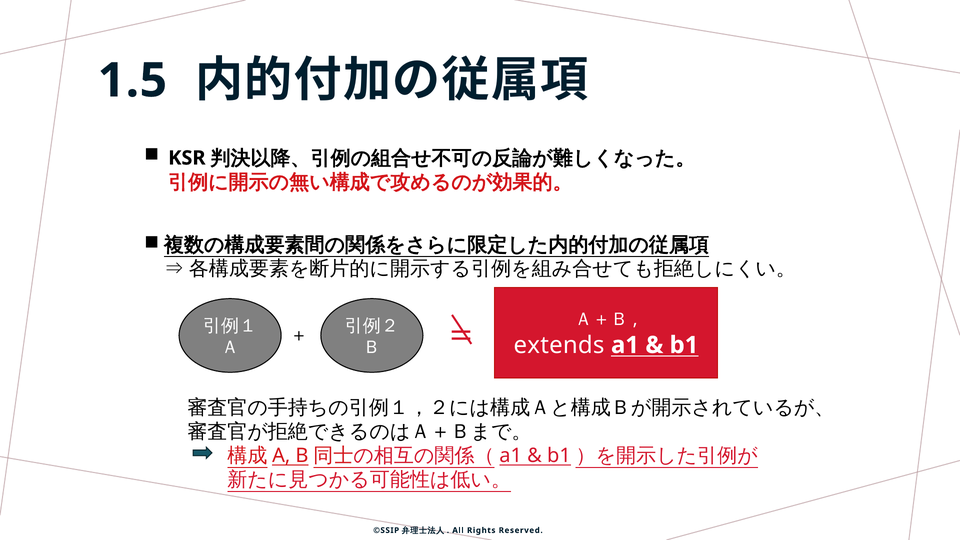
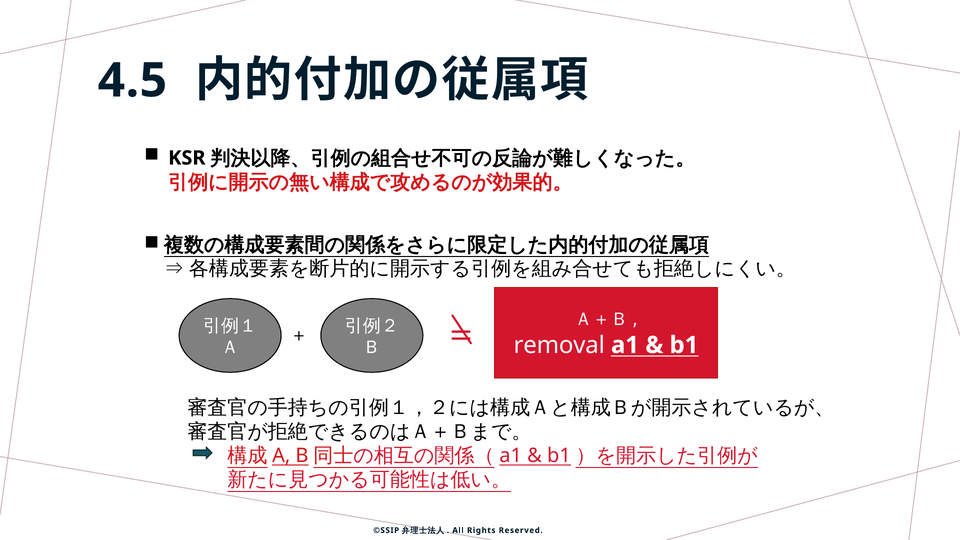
1.5: 1.5 -> 4.5
extends: extends -> removal
